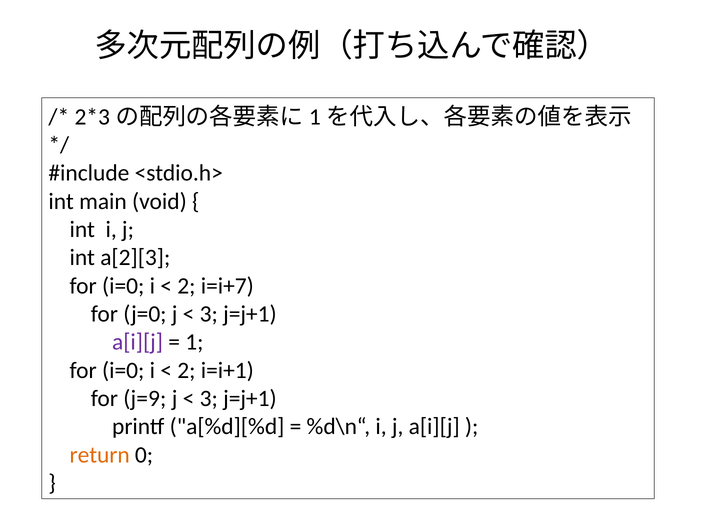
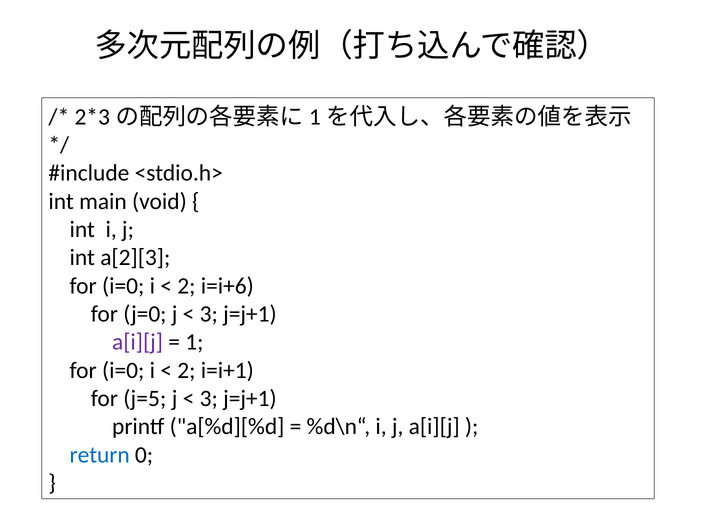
i=i+7: i=i+7 -> i=i+6
j=9: j=9 -> j=5
return colour: orange -> blue
